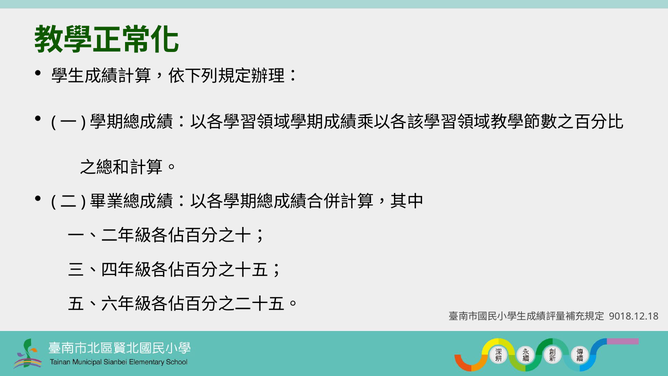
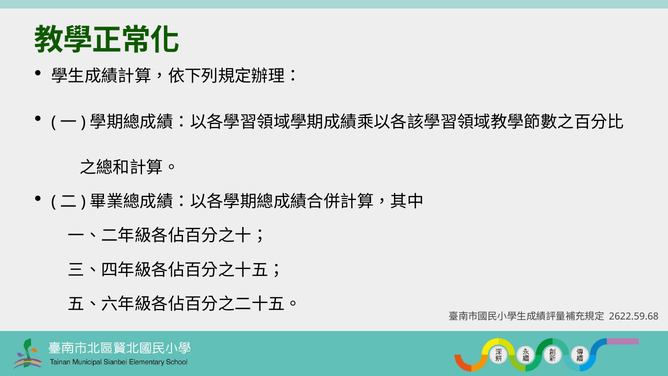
9018.12.18: 9018.12.18 -> 2622.59.68
